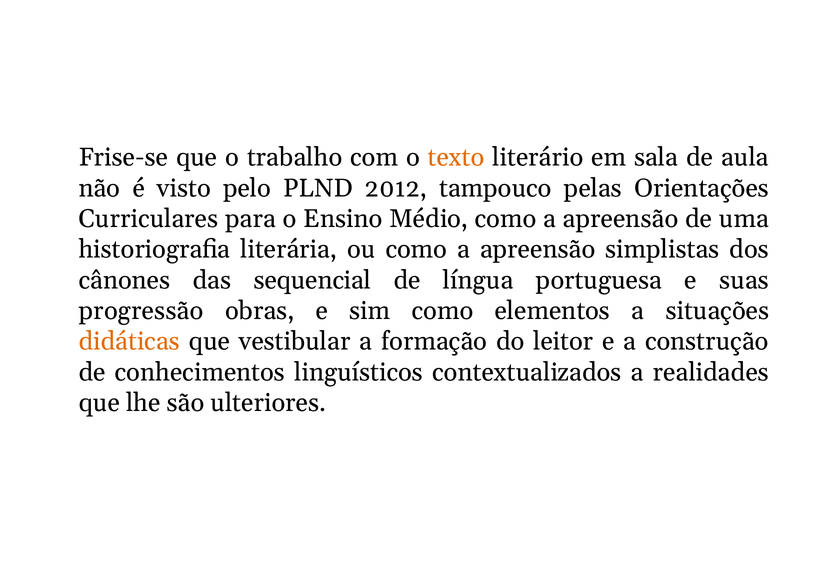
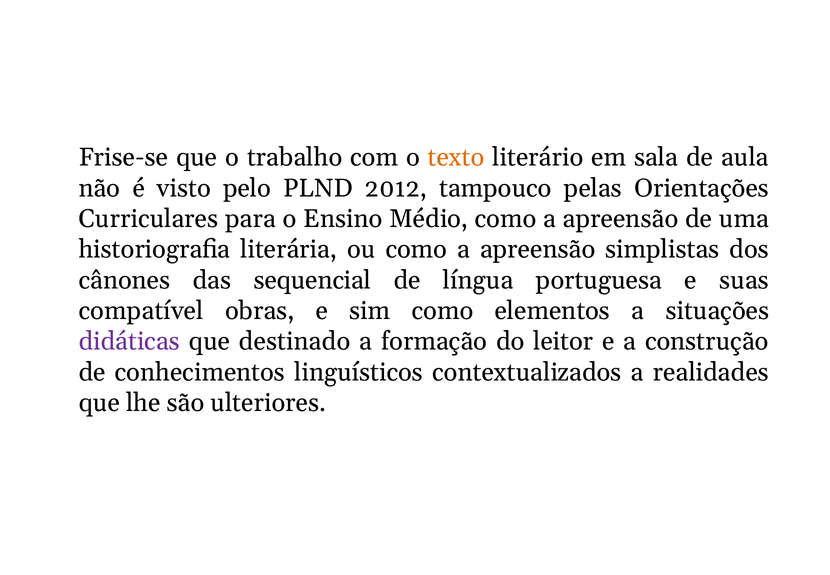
progressão: progressão -> compatível
didáticas colour: orange -> purple
vestibular: vestibular -> destinado
